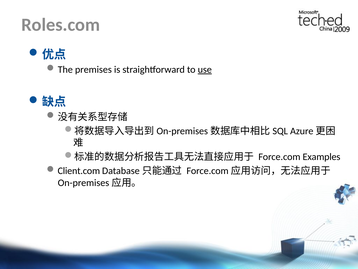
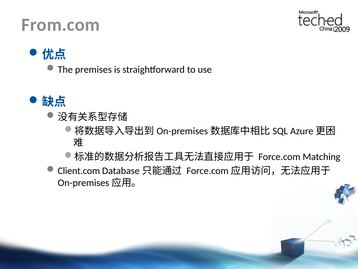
Roles.com: Roles.com -> From.com
use underline: present -> none
Examples: Examples -> Matching
